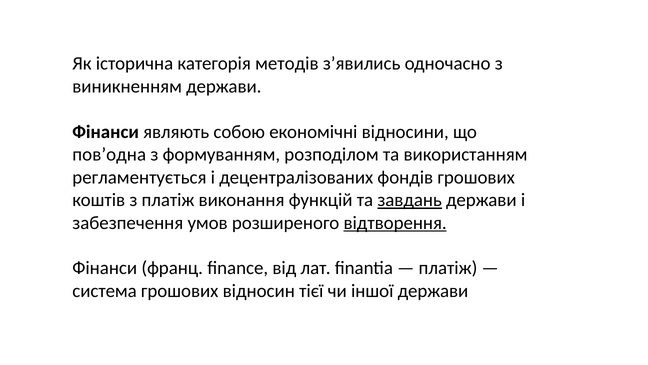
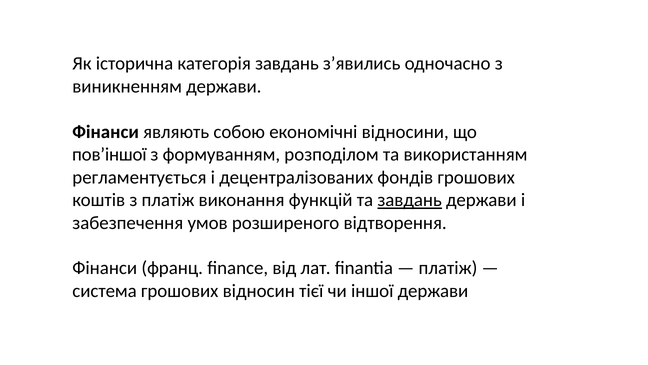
категорія методів: методів -> завдань
пов’одна: пов’одна -> пов’іншої
відтворення underline: present -> none
